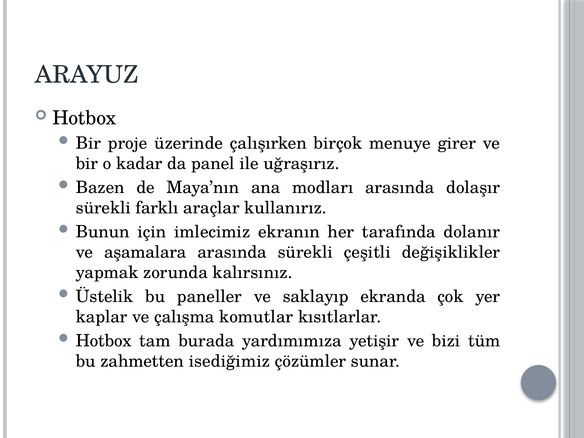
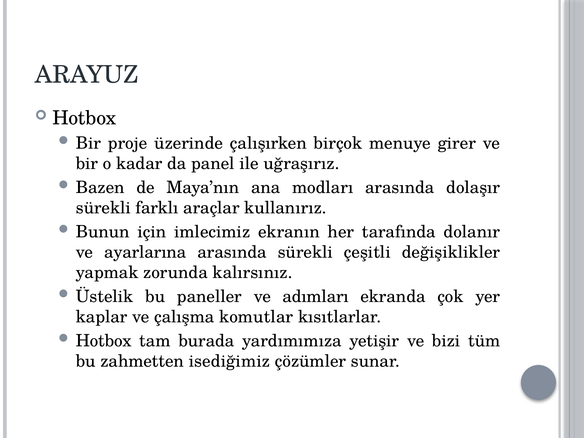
aşamalara: aşamalara -> ayarlarına
saklayıp: saklayıp -> adımları
